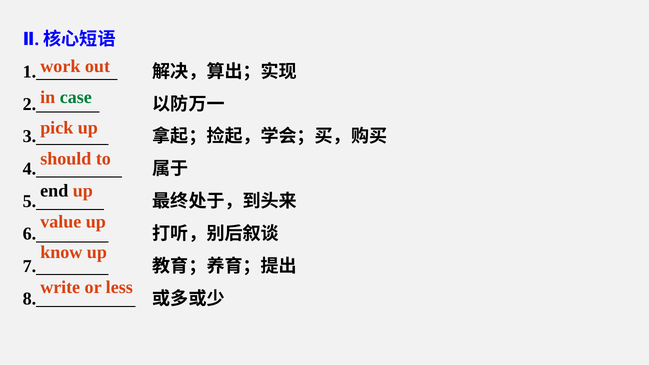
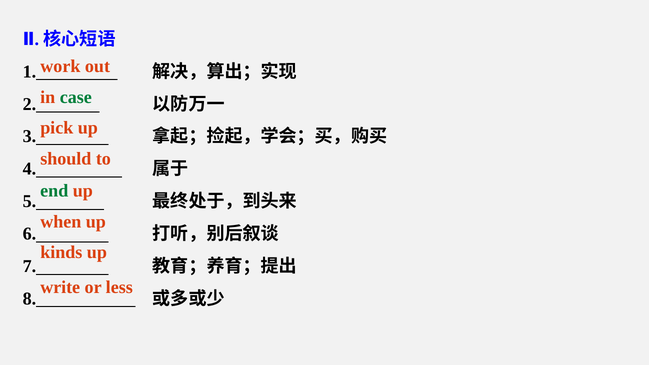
end colour: black -> green
value: value -> when
know: know -> kinds
